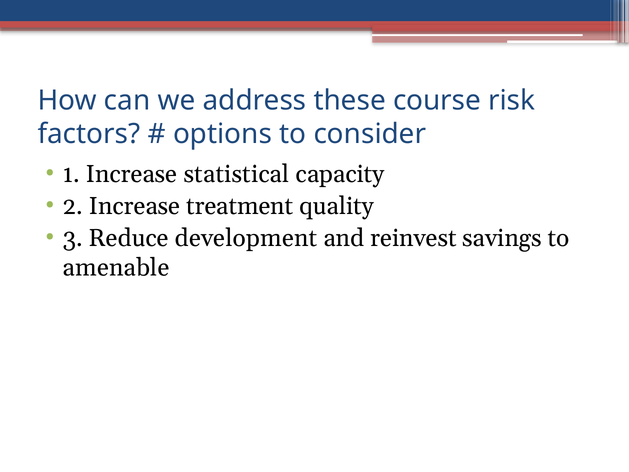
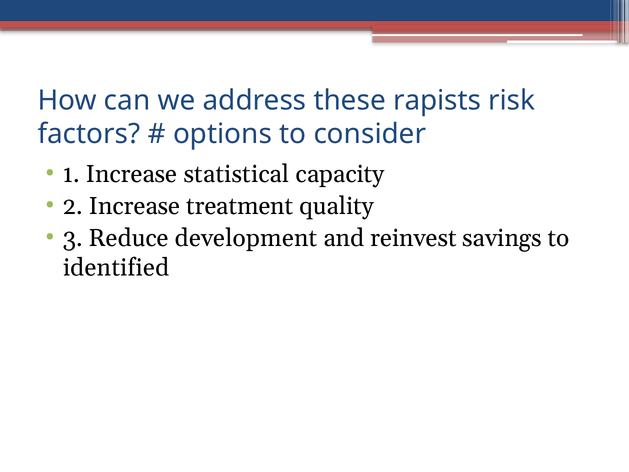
course: course -> rapists
amenable: amenable -> identified
